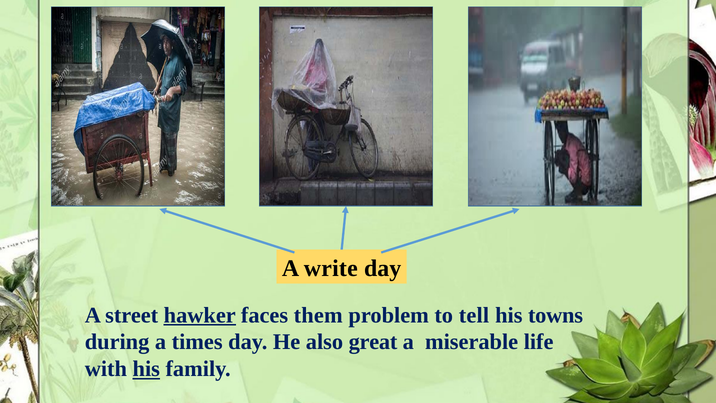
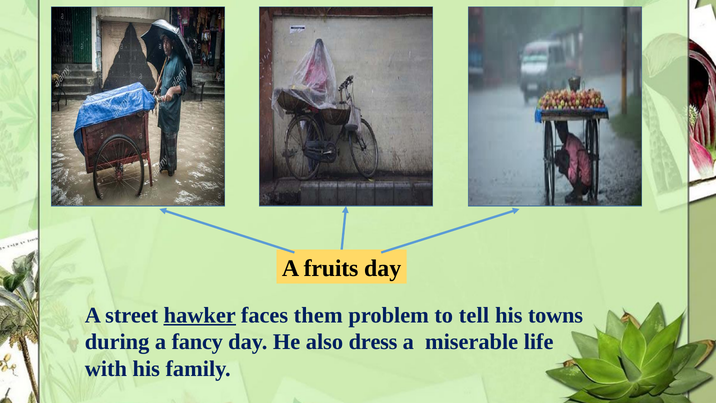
write: write -> fruits
times: times -> fancy
great: great -> dress
his at (146, 369) underline: present -> none
